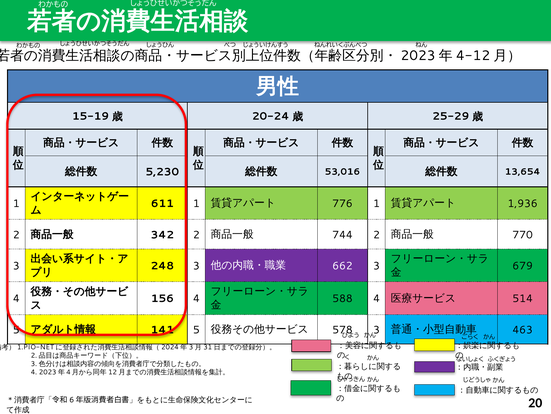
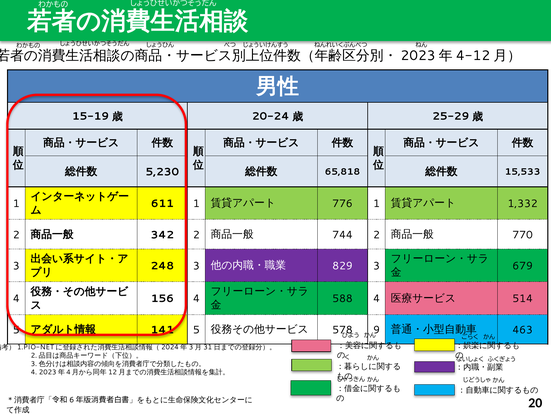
53,016: 53,016 -> 65,818
13,654: 13,654 -> 15,533
1,936: 1,936 -> 1,332
662: 662 -> 829
3 at (376, 329): 3 -> 9
